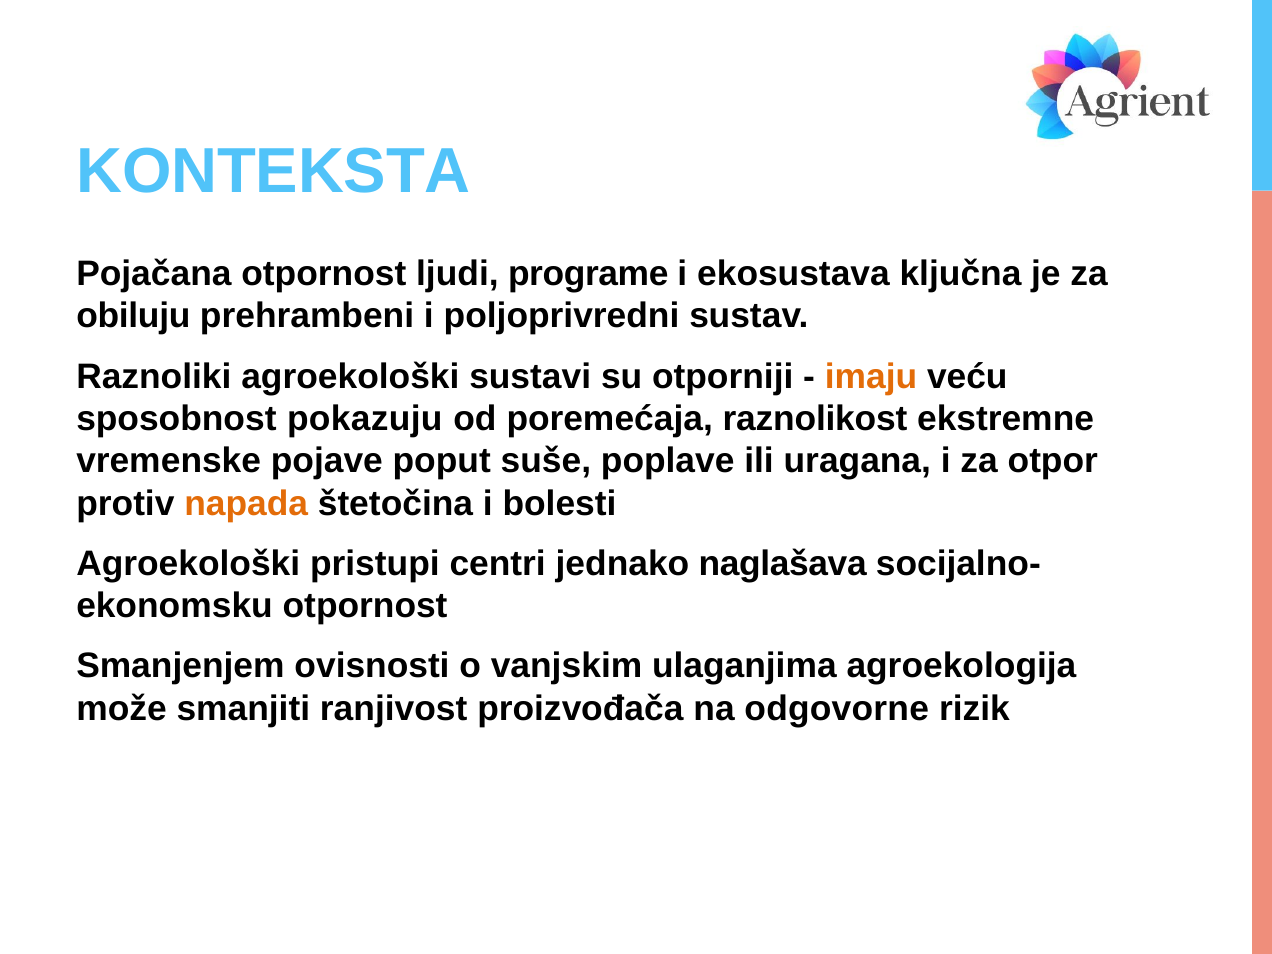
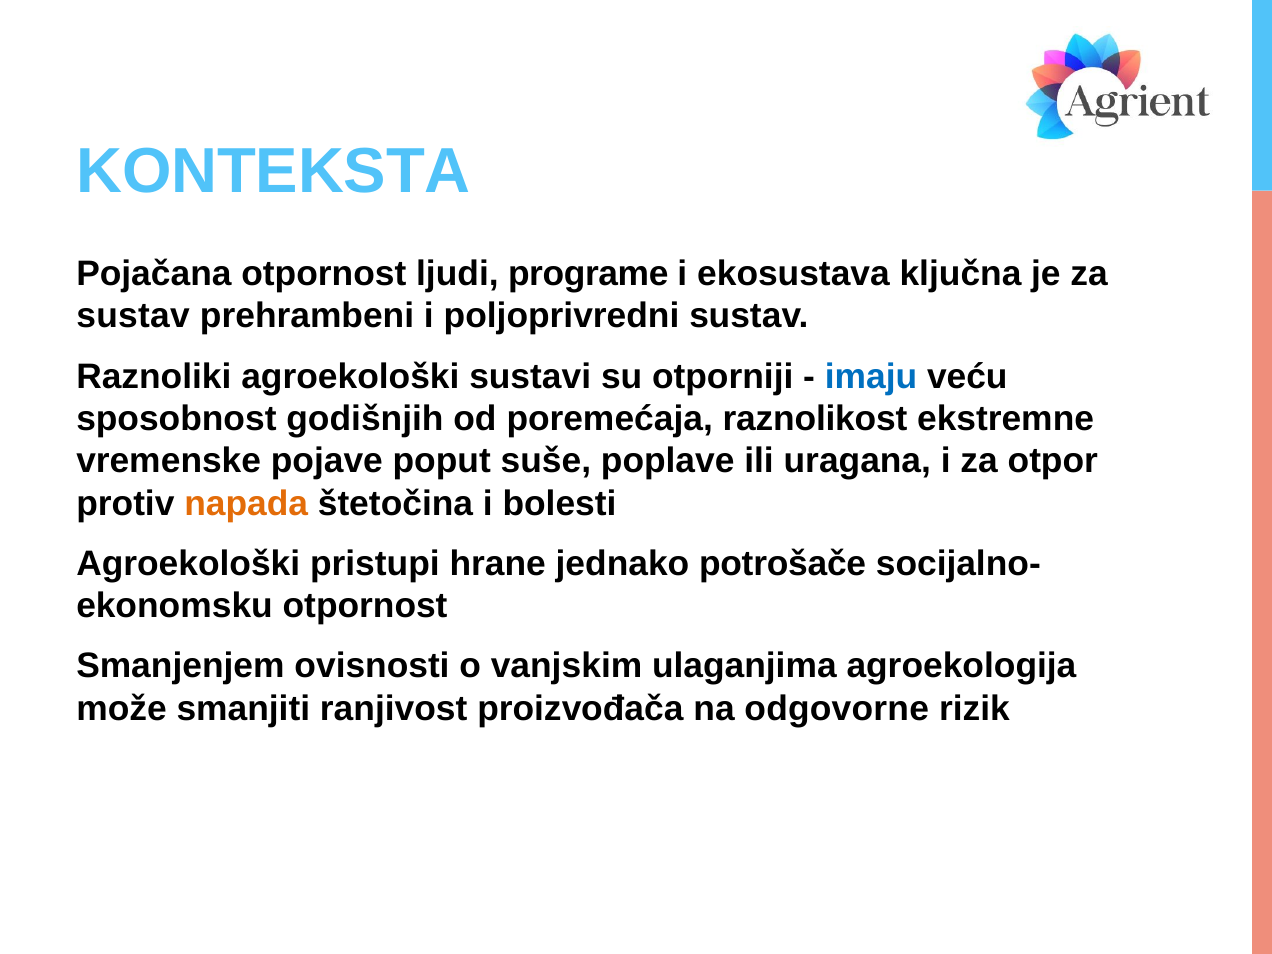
obiluju at (133, 316): obiluju -> sustav
imaju colour: orange -> blue
pokazuju: pokazuju -> godišnjih
centri: centri -> hrane
naglašava: naglašava -> potrošače
